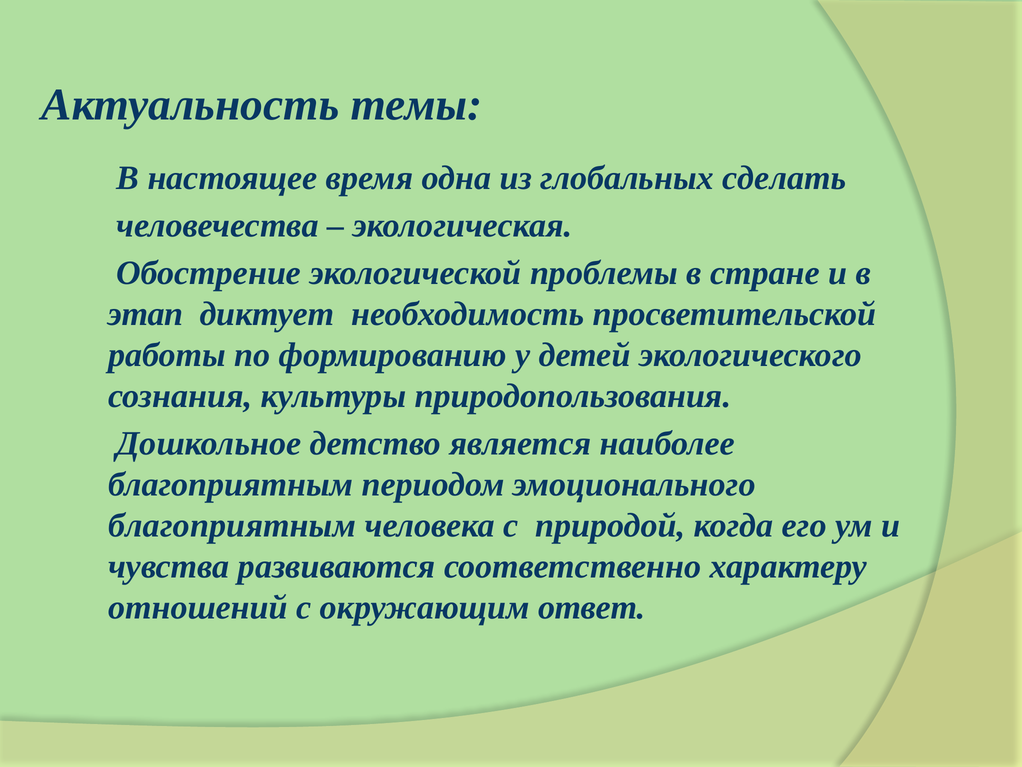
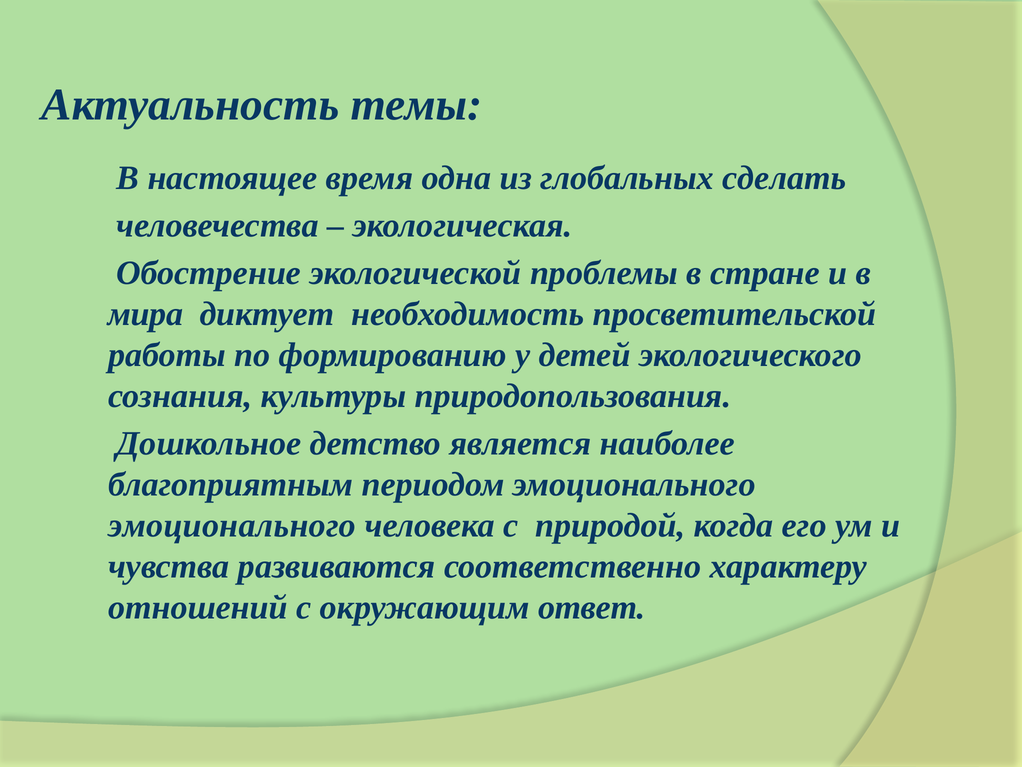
этап: этап -> мира
благоприятным at (232, 525): благоприятным -> эмоционального
